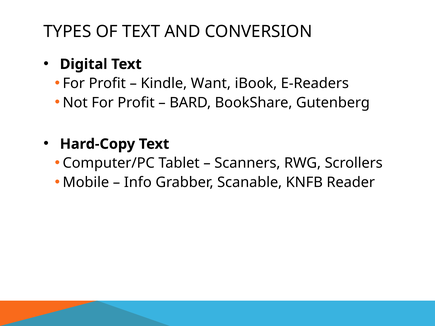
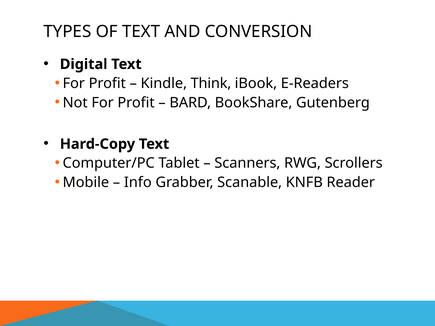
Want: Want -> Think
